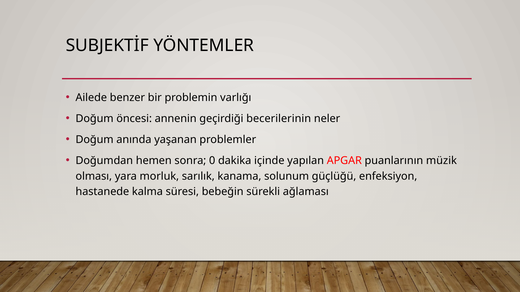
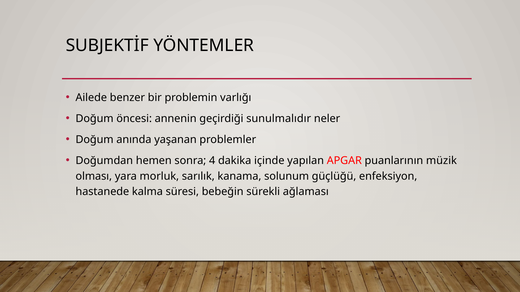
becerilerinin: becerilerinin -> sunulmalıdır
0: 0 -> 4
